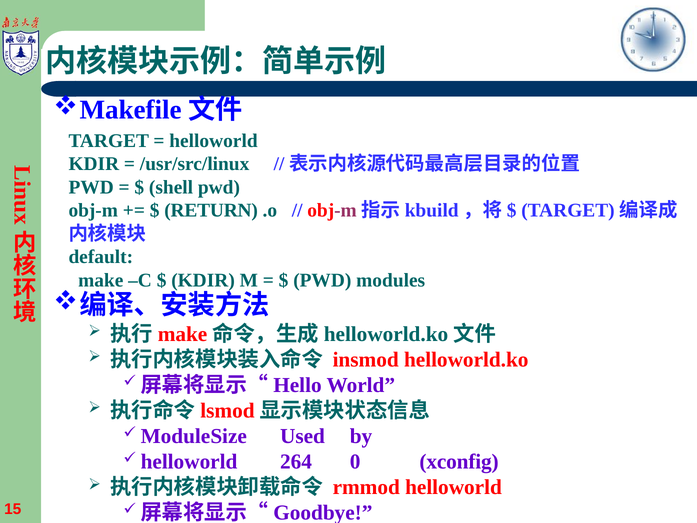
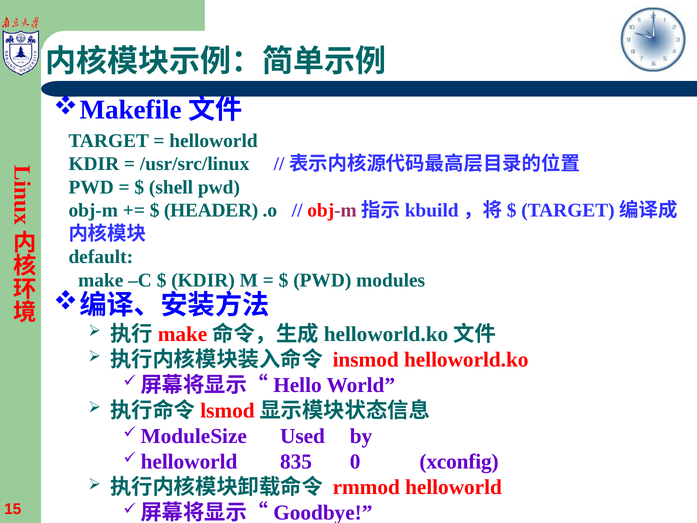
RETURN: RETURN -> HEADER
264: 264 -> 835
